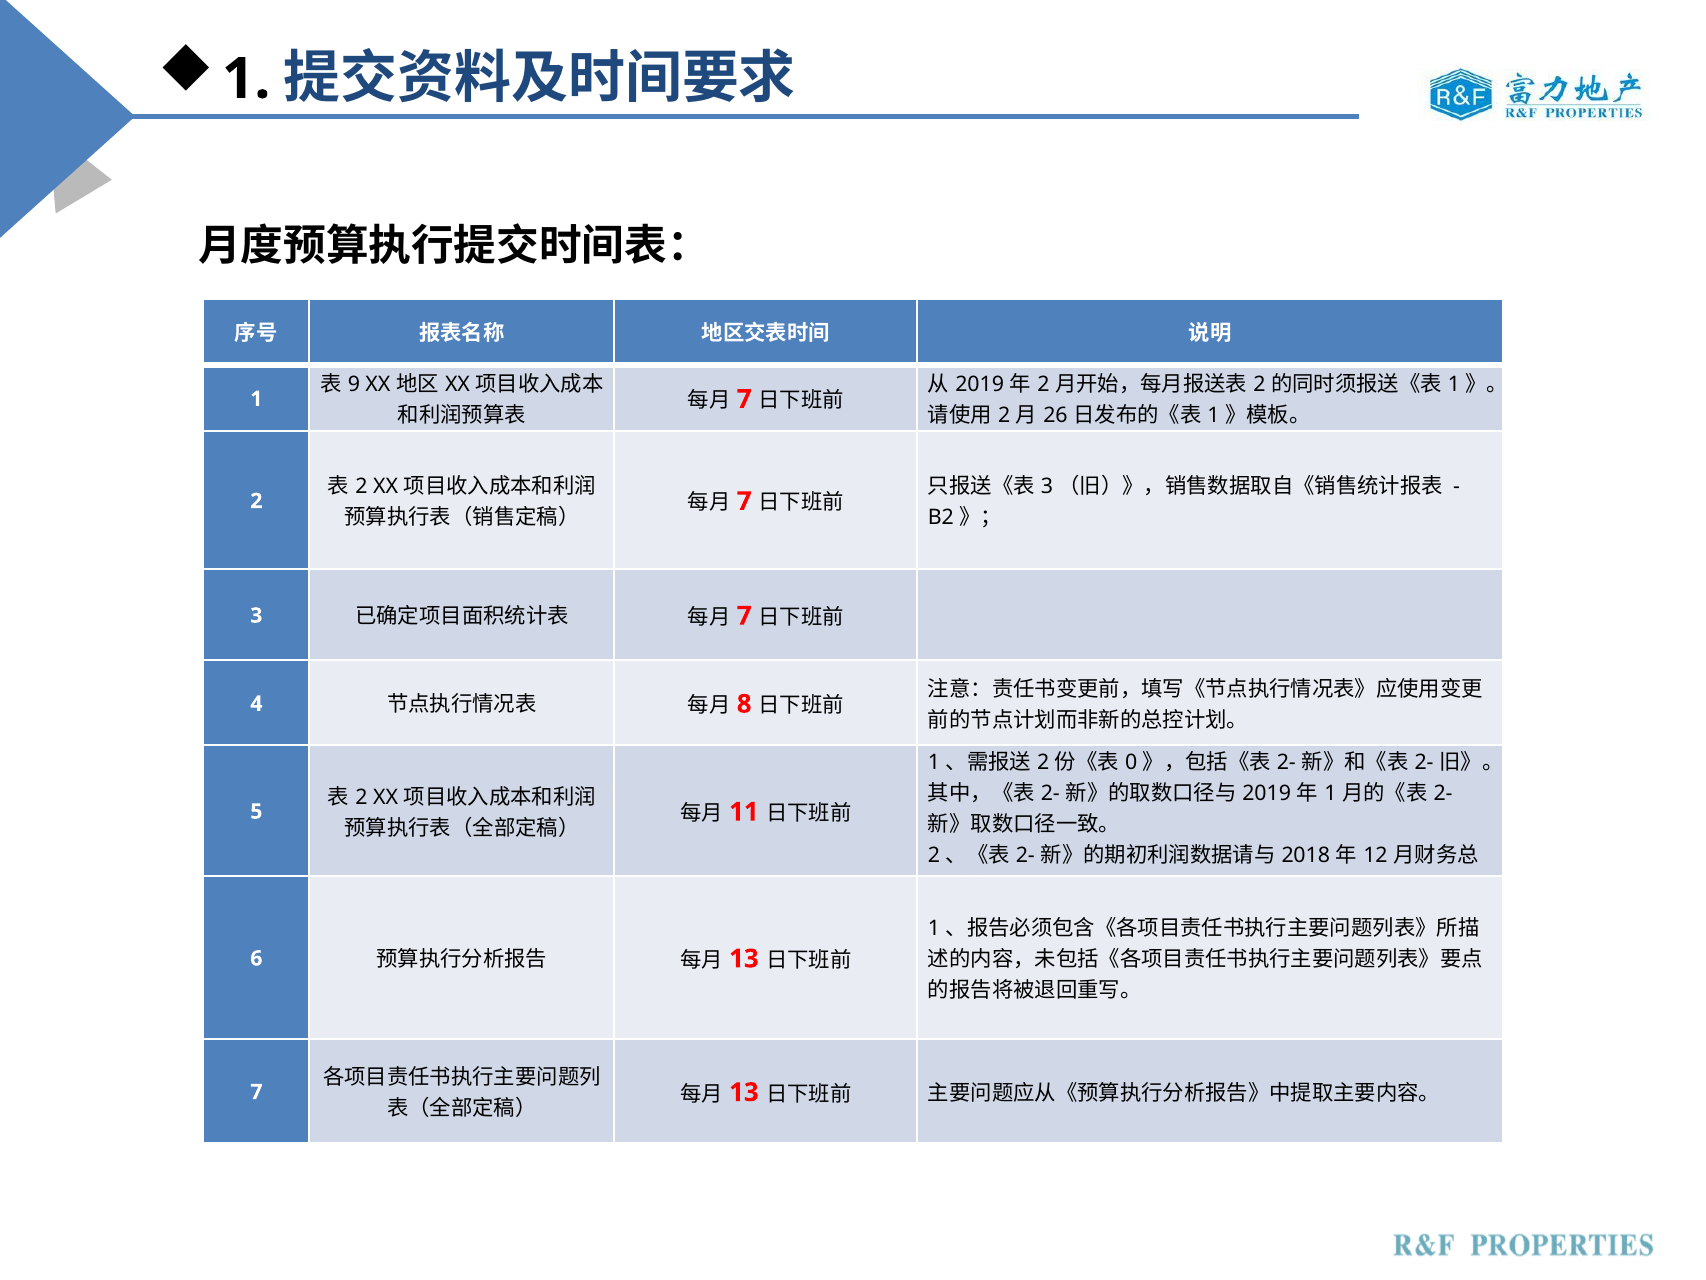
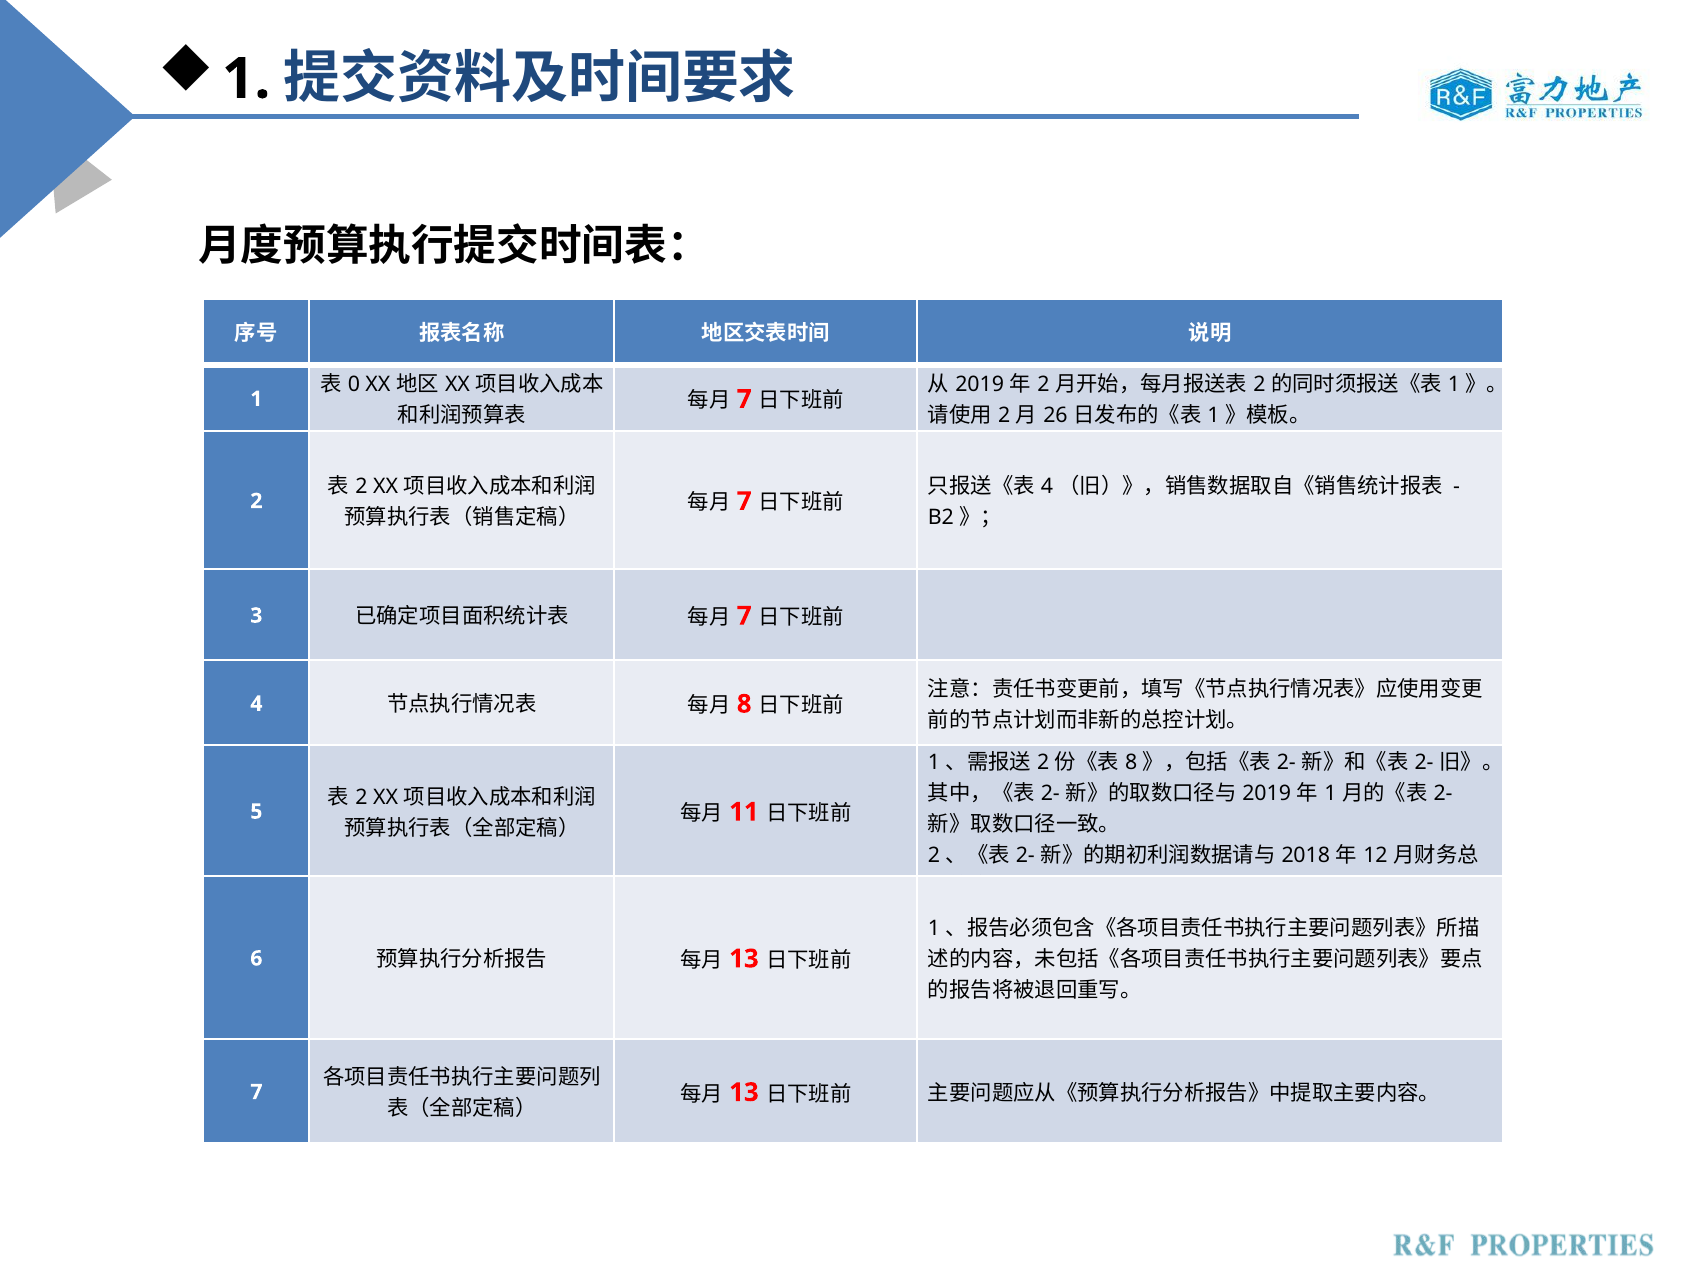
9: 9 -> 0
3 at (1047, 486): 3 -> 4
0 at (1131, 762): 0 -> 8
